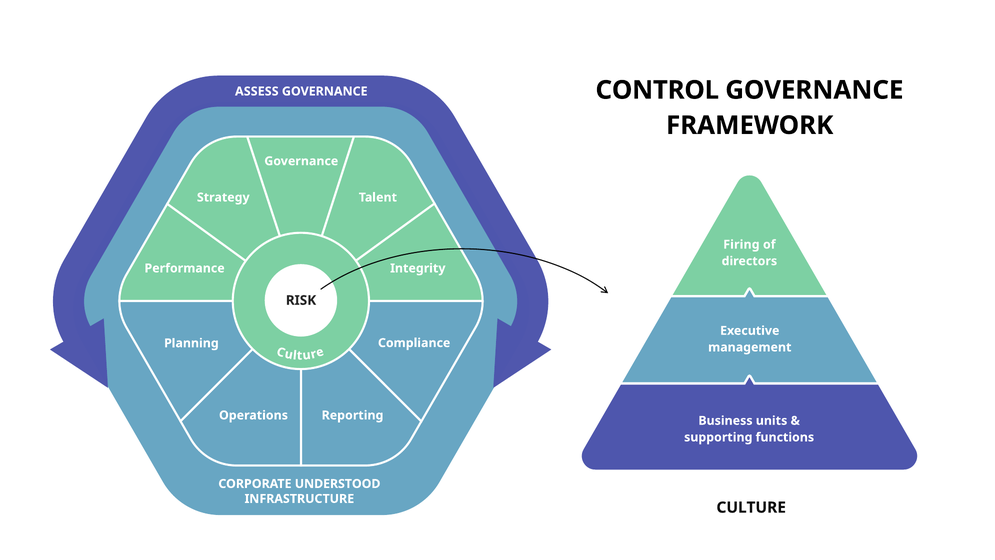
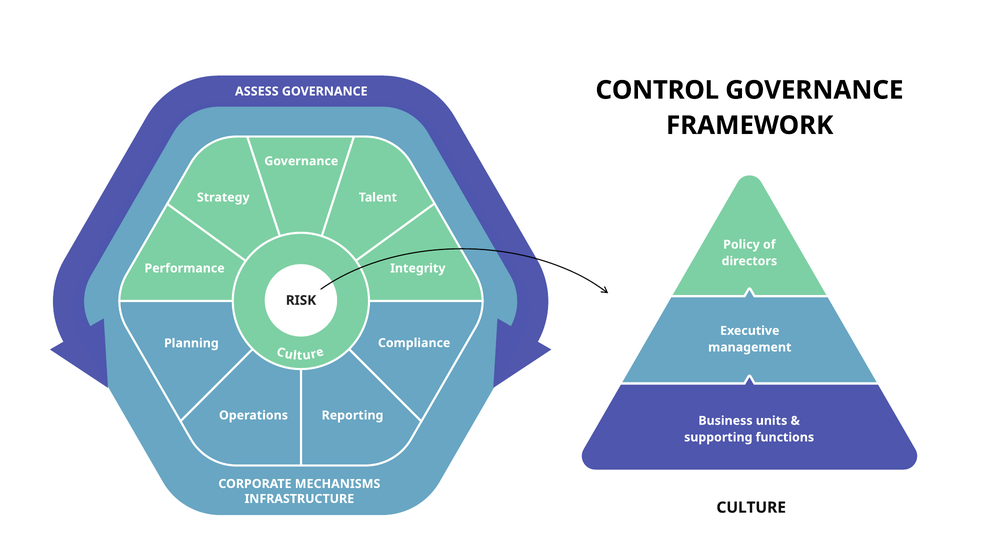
Firing: Firing -> Policy
UNDERSTOOD: UNDERSTOOD -> MECHANISMS
